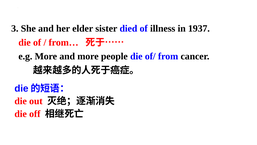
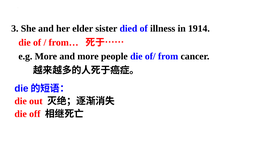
1937: 1937 -> 1914
